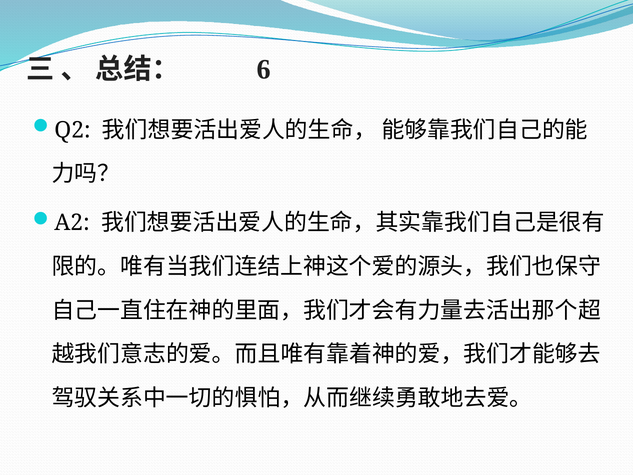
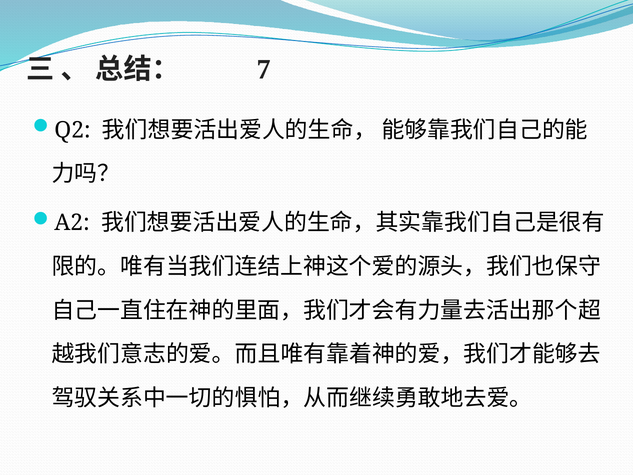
6: 6 -> 7
